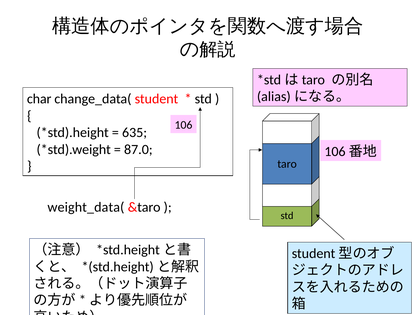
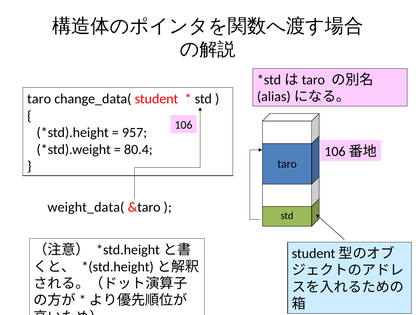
char at (39, 99): char -> taro
635: 635 -> 957
87.0: 87.0 -> 80.4
